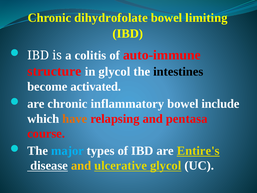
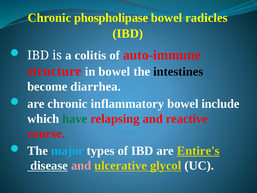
dihydrofolate: dihydrofolate -> phospholipase
limiting: limiting -> radicles
in glycol: glycol -> bowel
activated: activated -> diarrhea
have colour: orange -> green
pentasa: pentasa -> reactive
and at (81, 165) colour: yellow -> pink
